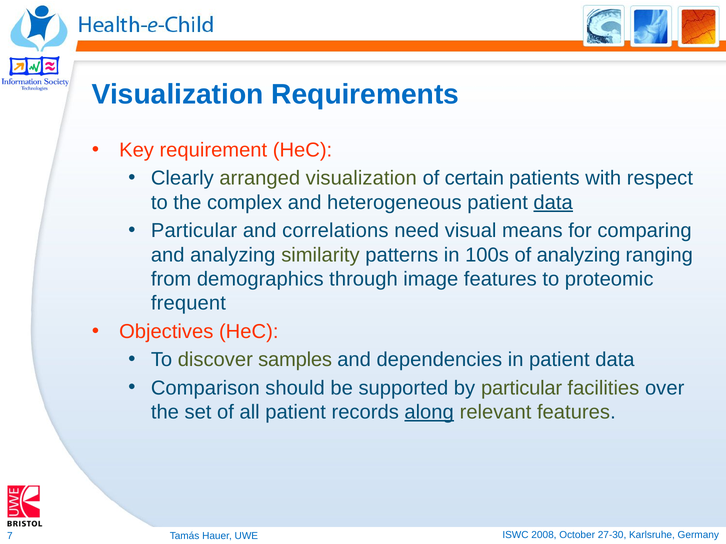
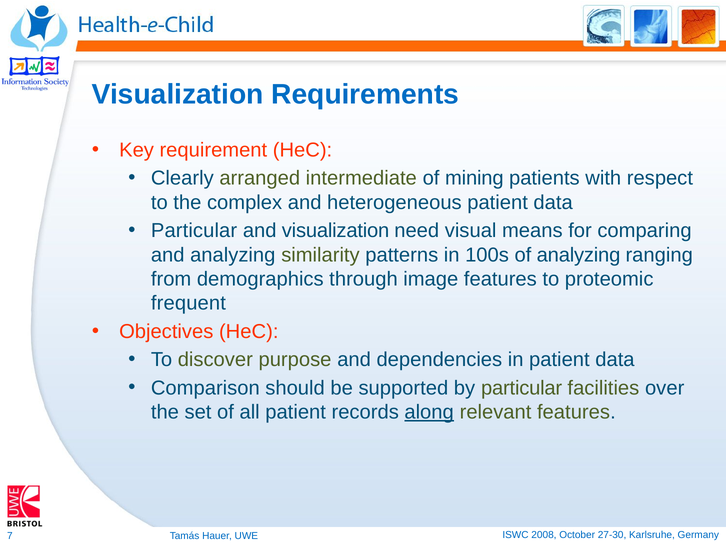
arranged visualization: visualization -> intermediate
certain: certain -> mining
data at (553, 203) underline: present -> none
and correlations: correlations -> visualization
samples: samples -> purpose
